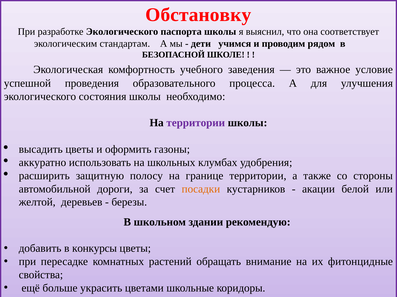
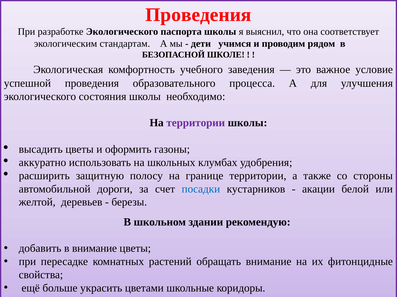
Обстановку at (198, 15): Обстановку -> Проведения
посадки colour: orange -> blue
в конкурсы: конкурсы -> внимание
